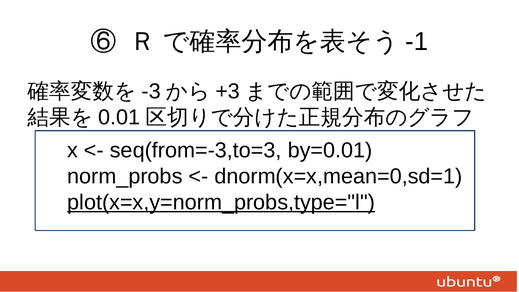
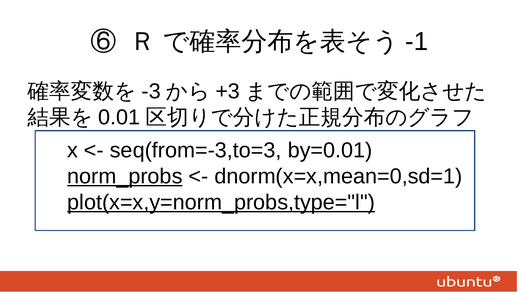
norm_probs underline: none -> present
